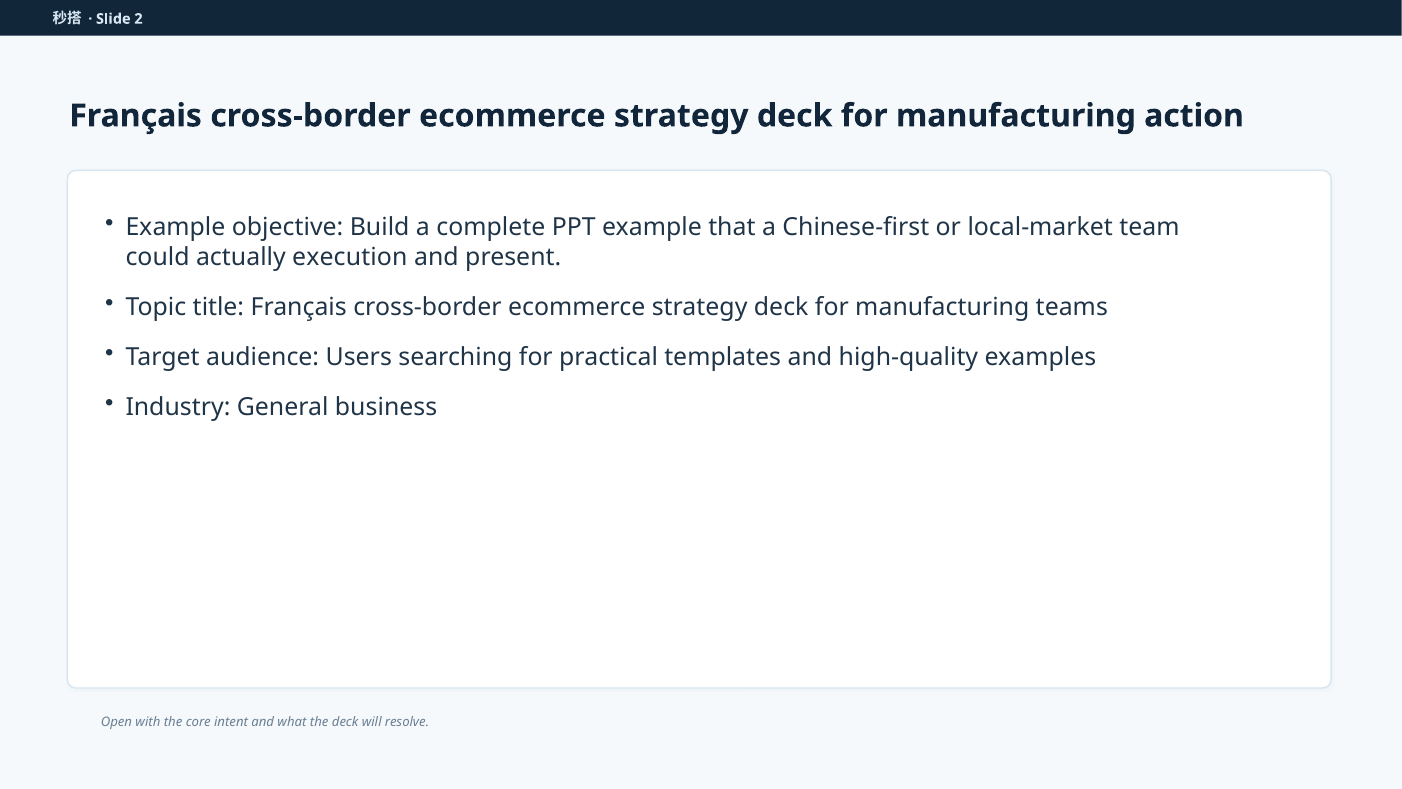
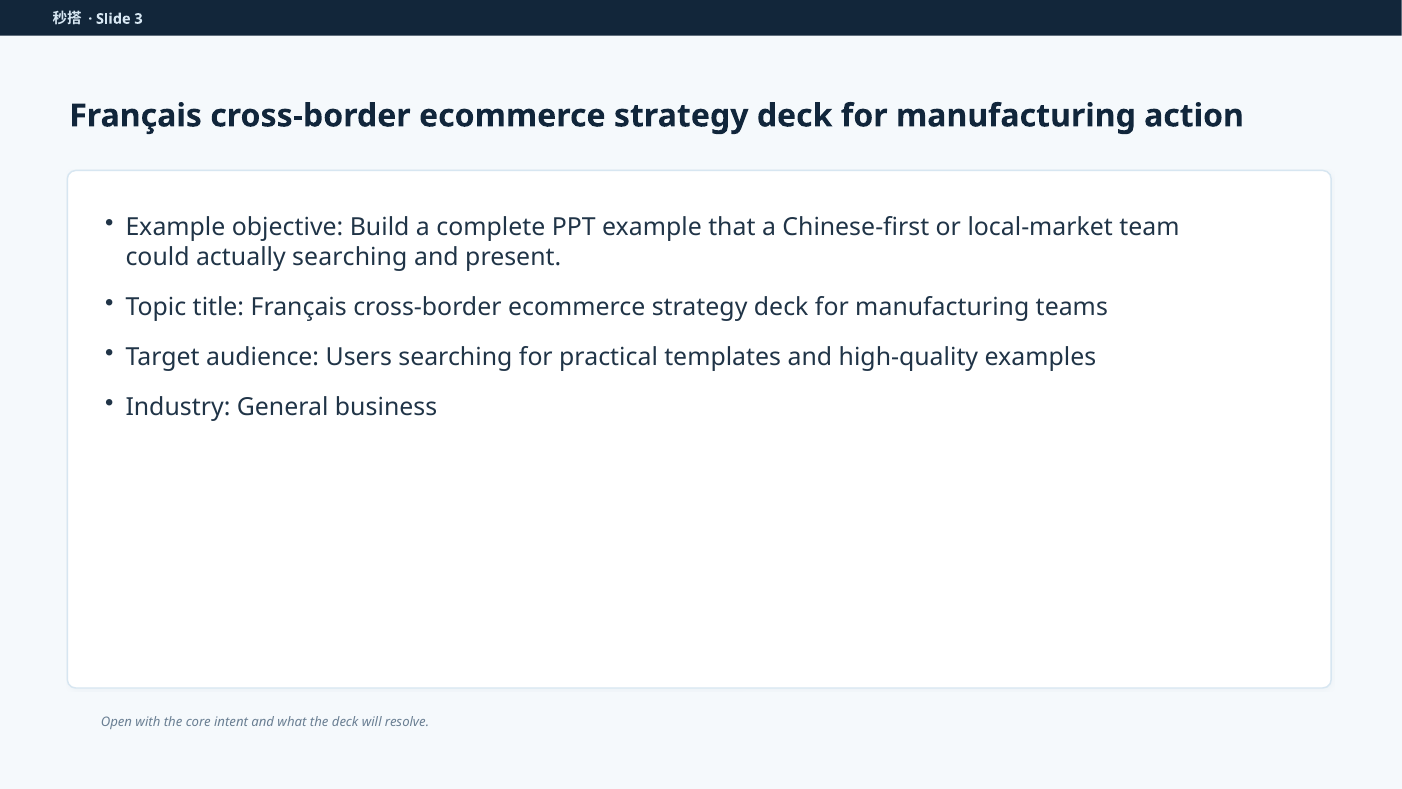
2: 2 -> 3
actually execution: execution -> searching
